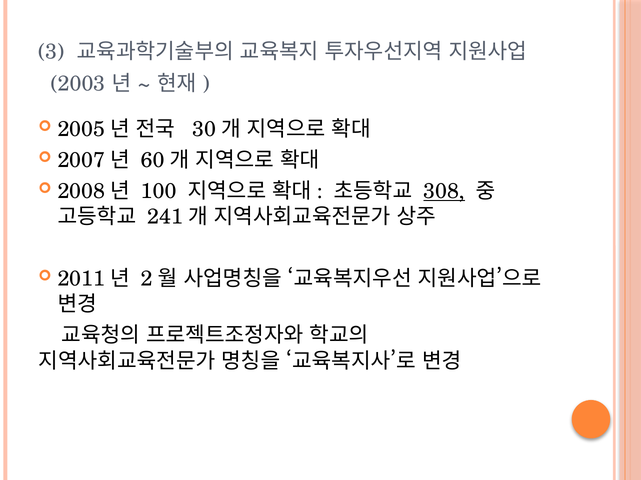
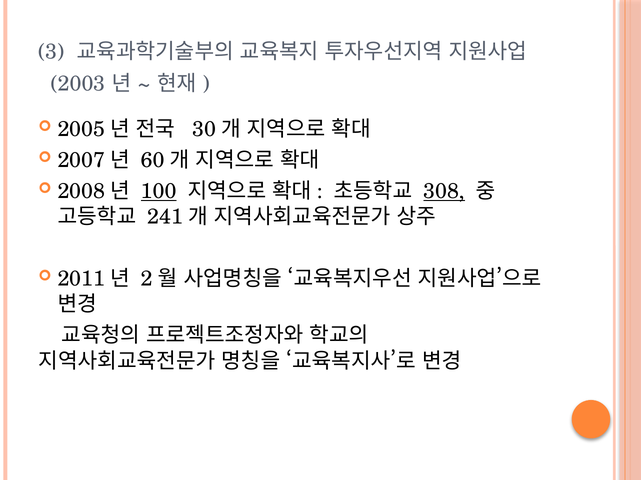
100 underline: none -> present
